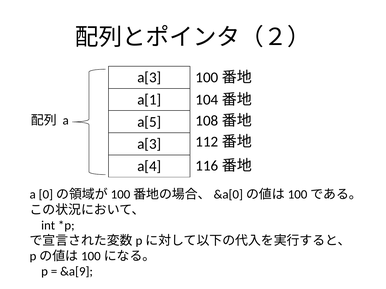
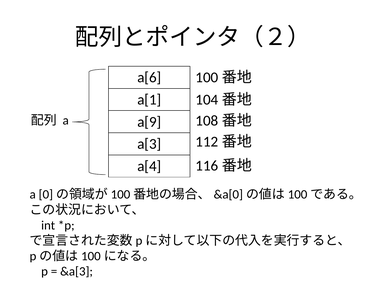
a[3 at (149, 78): a[3 -> a[6
a[5: a[5 -> a[9
&a[9: &a[9 -> &a[3
